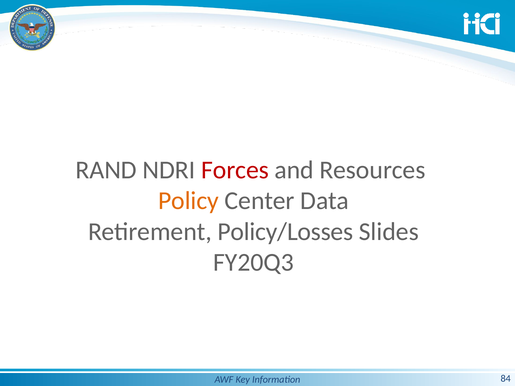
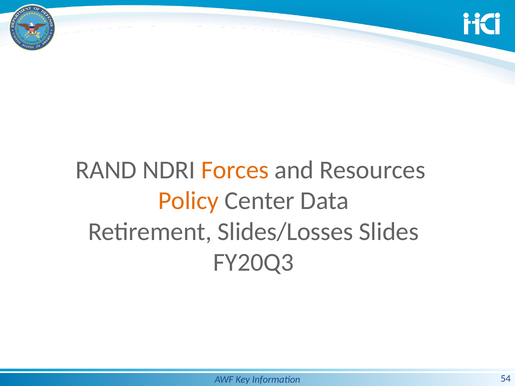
Forces colour: red -> orange
Policy/Losses: Policy/Losses -> Slides/Losses
84: 84 -> 54
